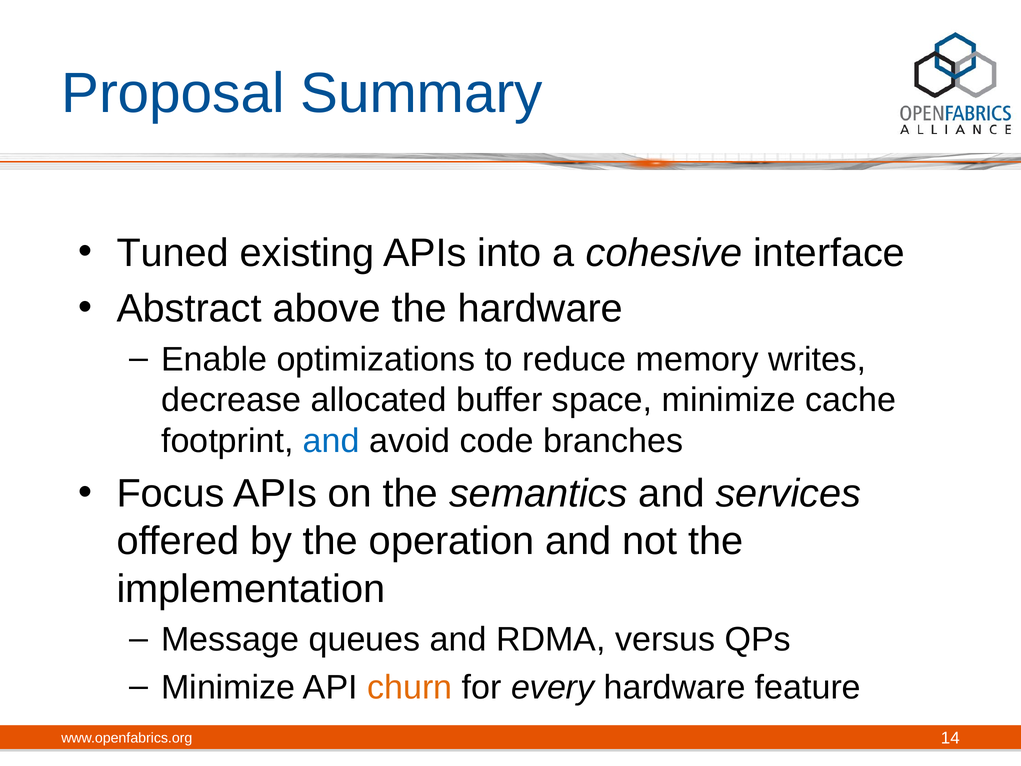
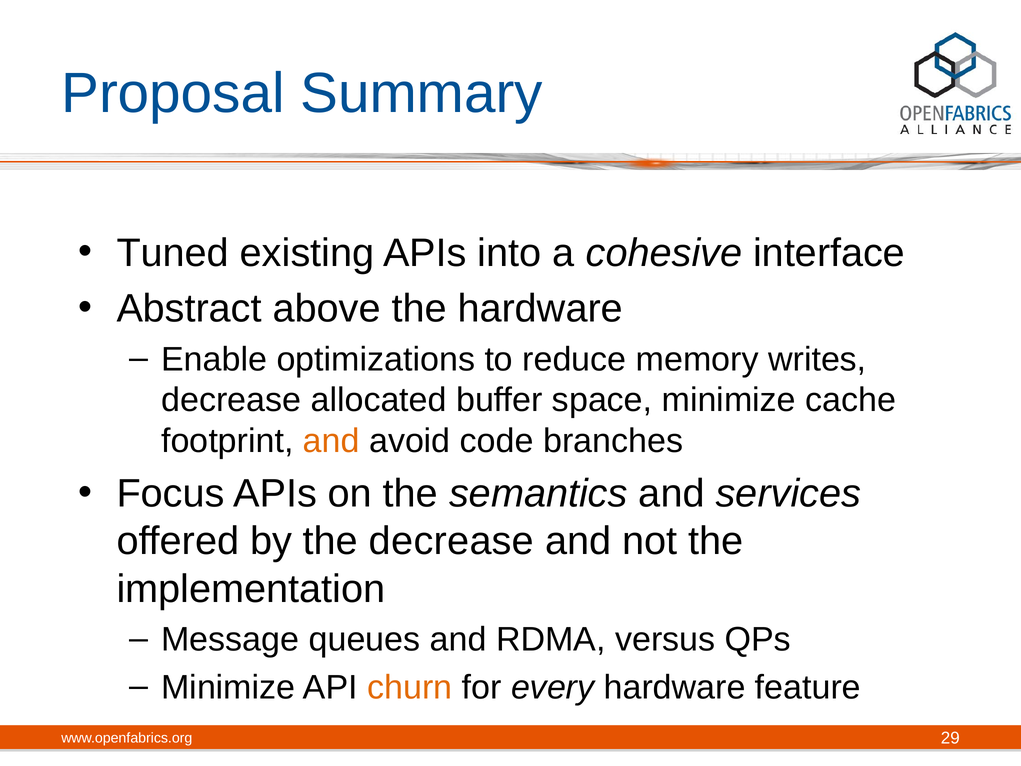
and at (331, 441) colour: blue -> orange
the operation: operation -> decrease
14: 14 -> 29
